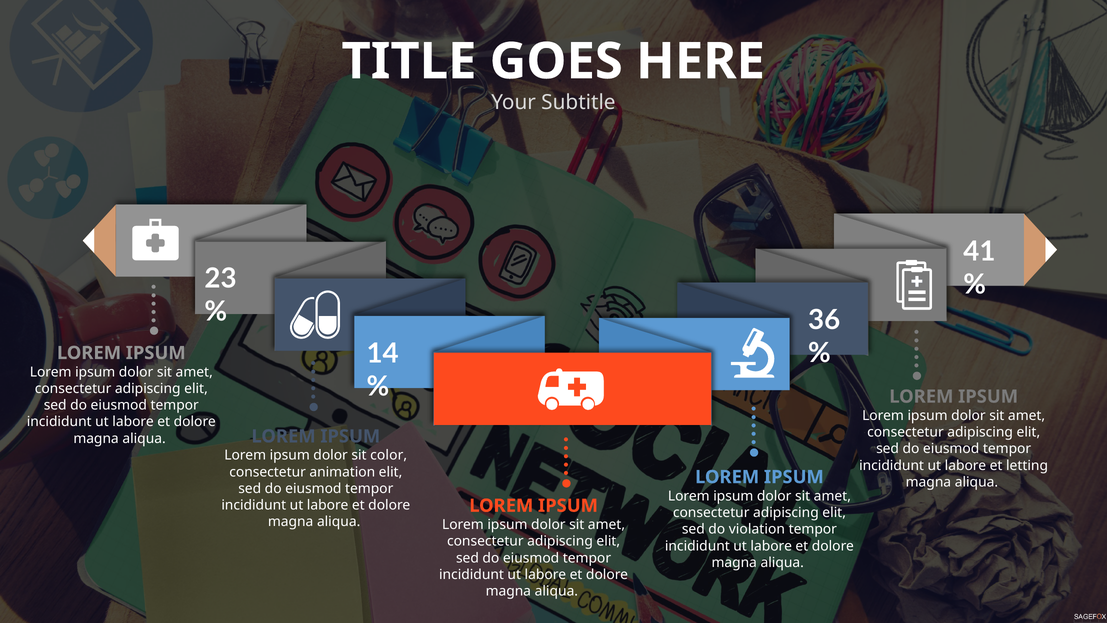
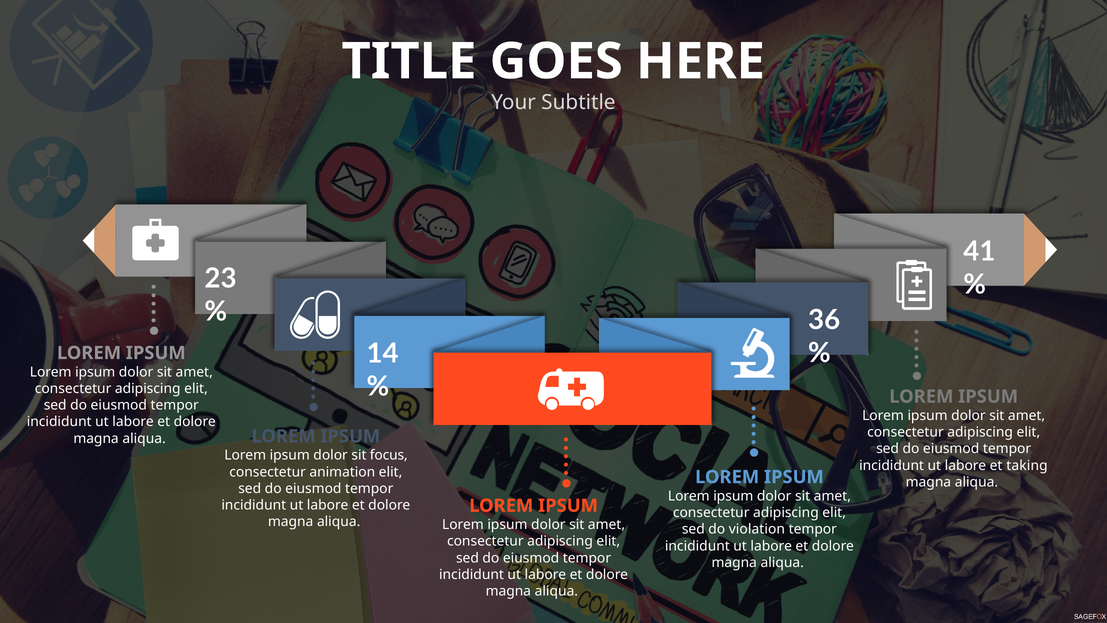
color: color -> focus
letting: letting -> taking
